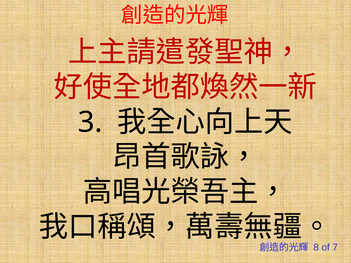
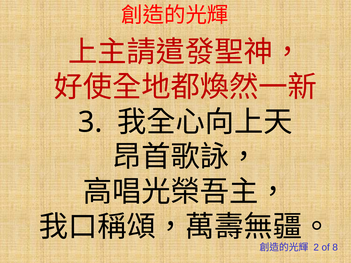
8: 8 -> 2
7: 7 -> 8
